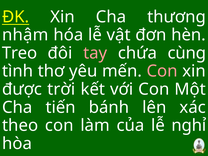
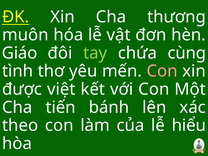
nhậm: nhậm -> muôn
Treo: Treo -> Giáo
tay colour: pink -> light green
trời: trời -> việt
nghỉ: nghỉ -> hiểu
